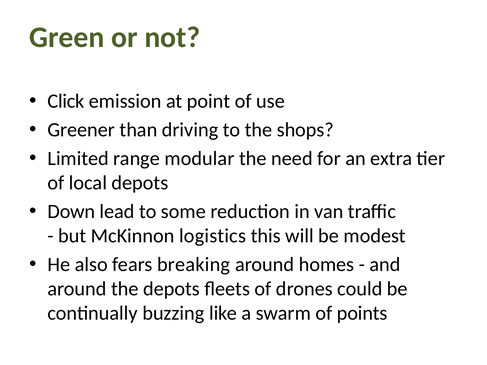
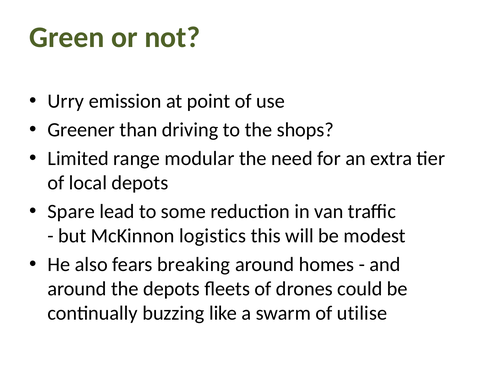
Click: Click -> Urry
Down: Down -> Spare
points: points -> utilise
